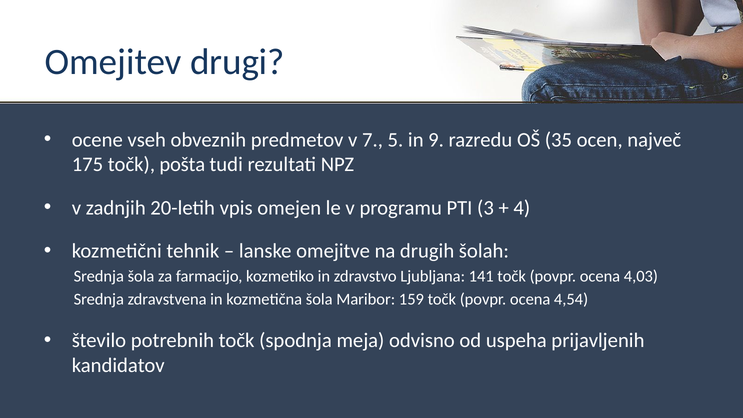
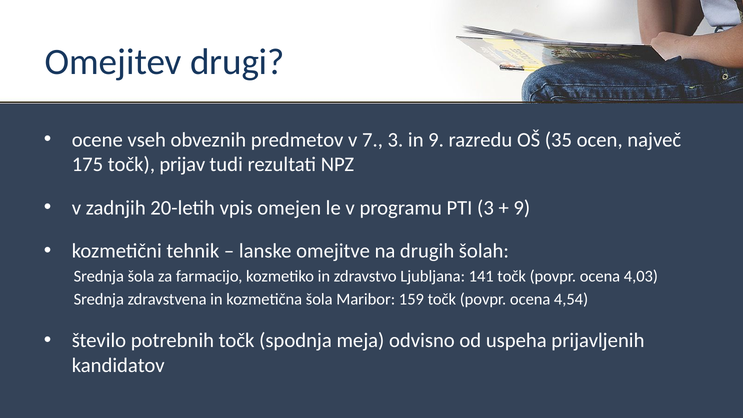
7 5: 5 -> 3
pošta: pošta -> prijav
4 at (522, 208): 4 -> 9
